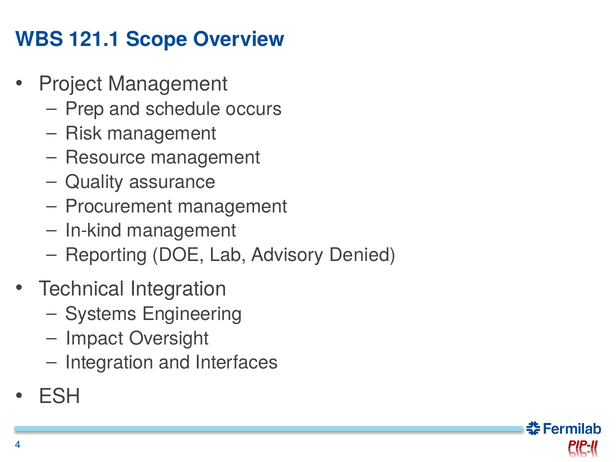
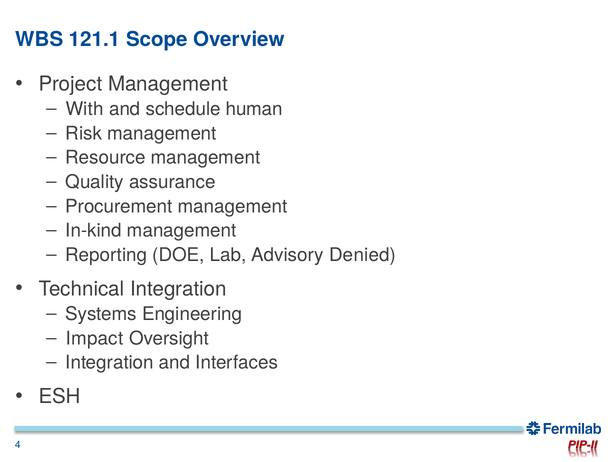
Prep: Prep -> With
occurs: occurs -> human
